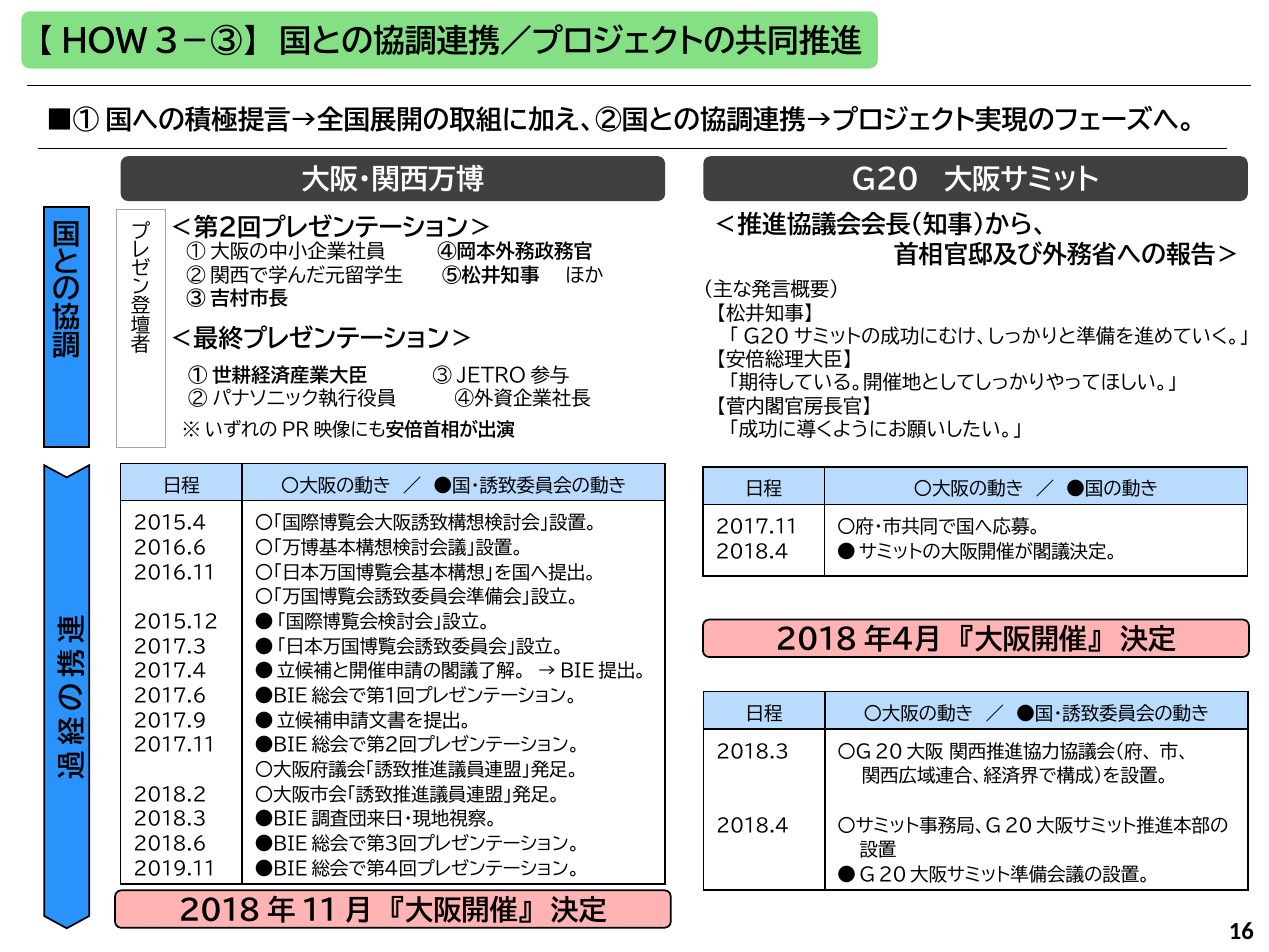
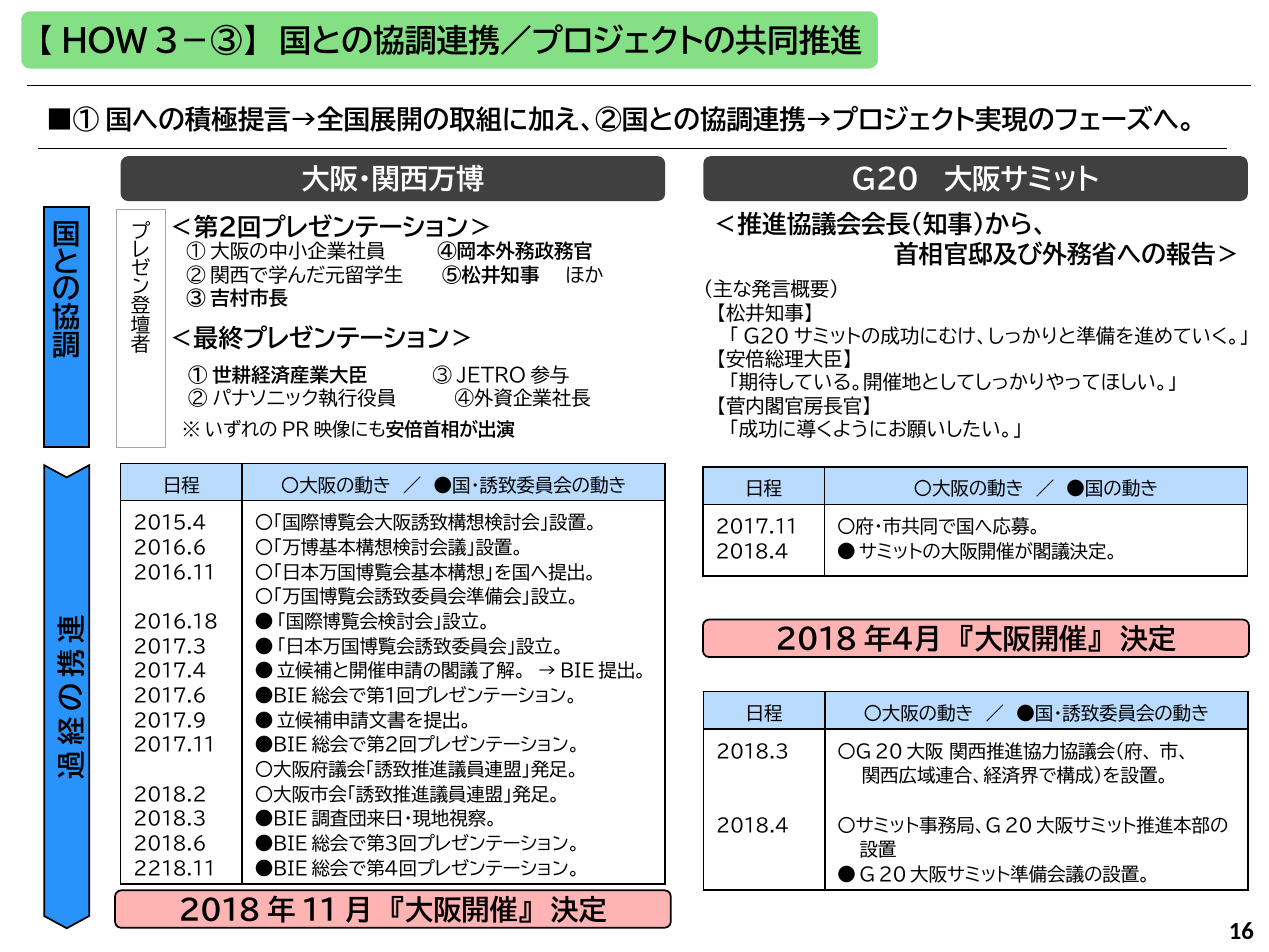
2015.12: 2015.12 -> 2016.18
2019.11: 2019.11 -> 2218.11
